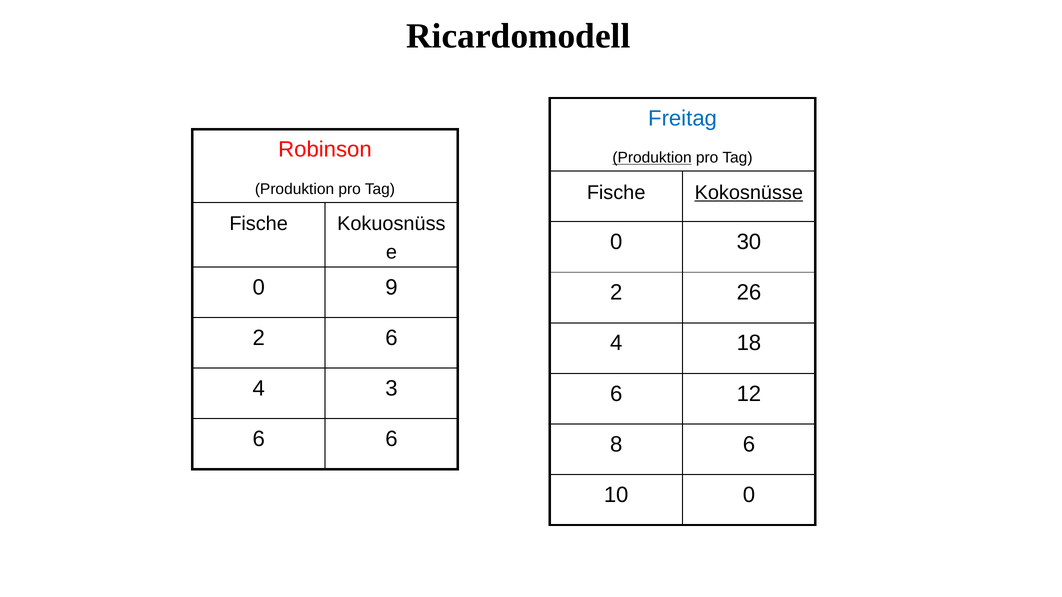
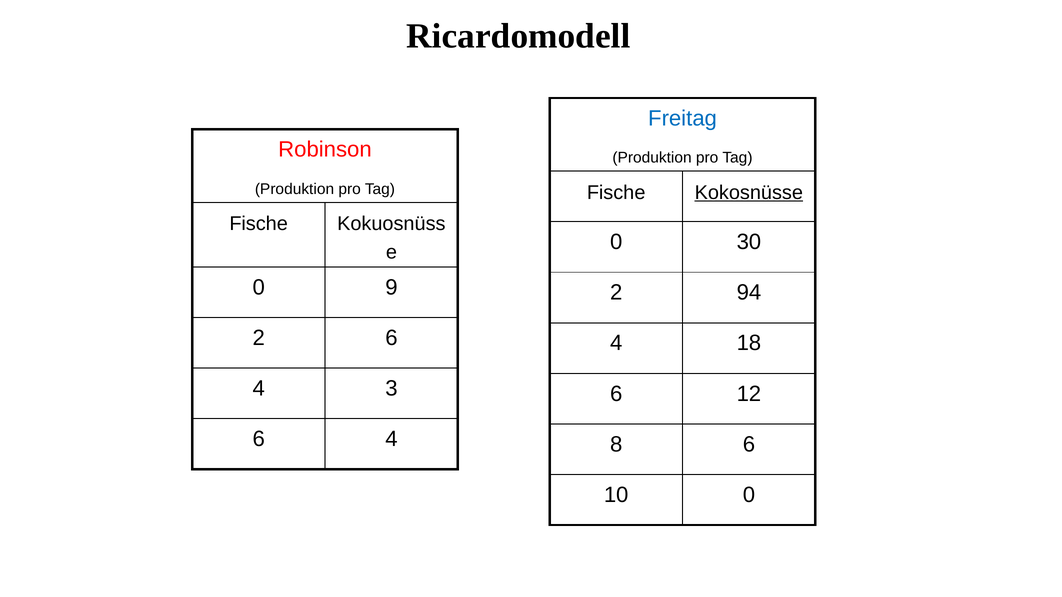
Produktion at (652, 158) underline: present -> none
26: 26 -> 94
6 at (391, 439): 6 -> 4
